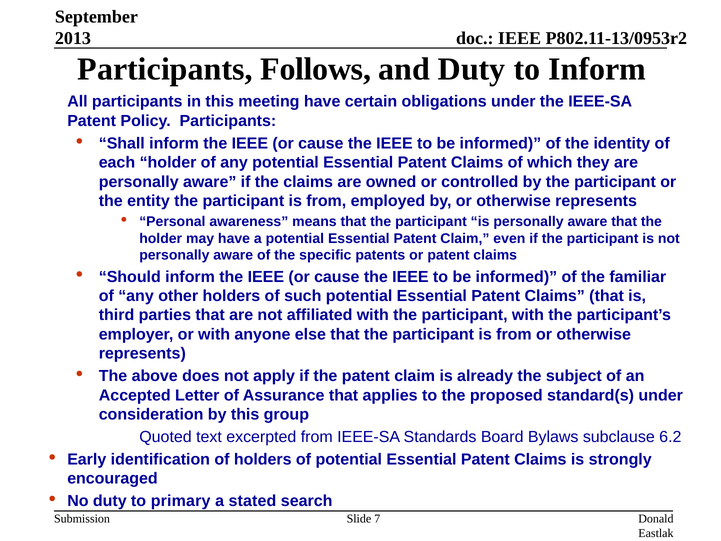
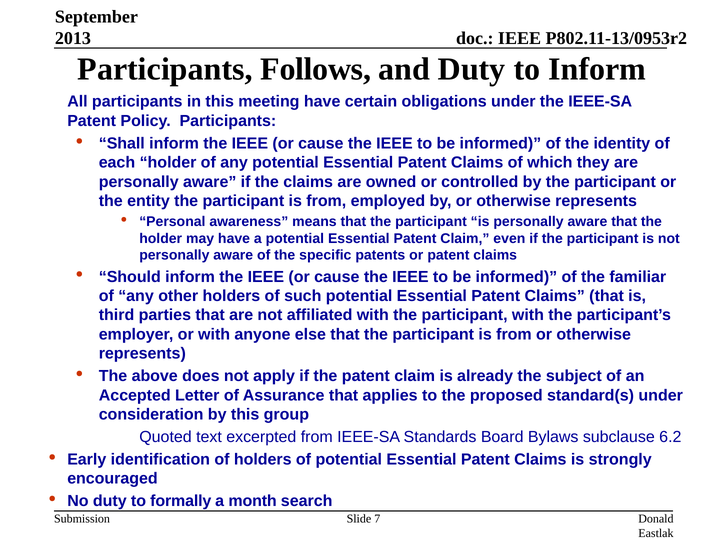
primary: primary -> formally
stated: stated -> month
